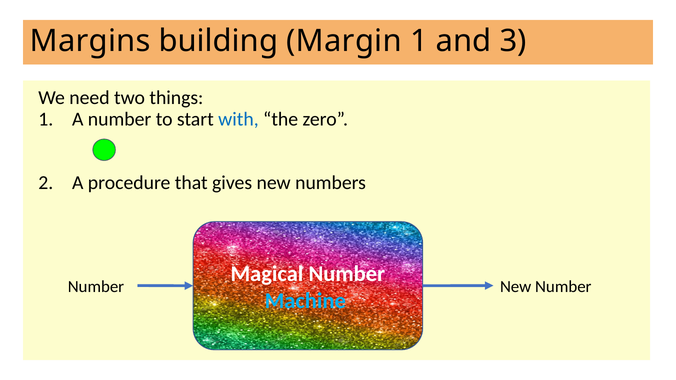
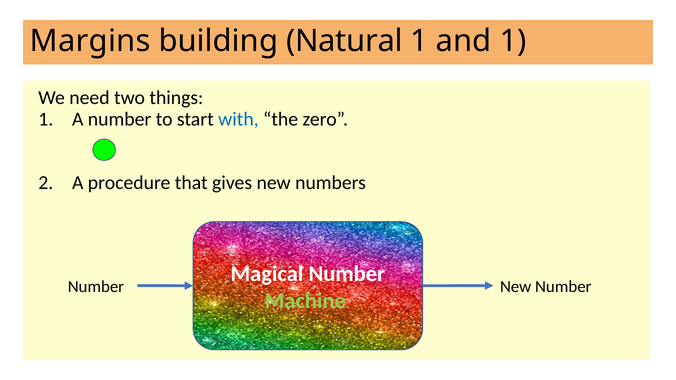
Margin: Margin -> Natural
and 3: 3 -> 1
Machine colour: light blue -> light green
